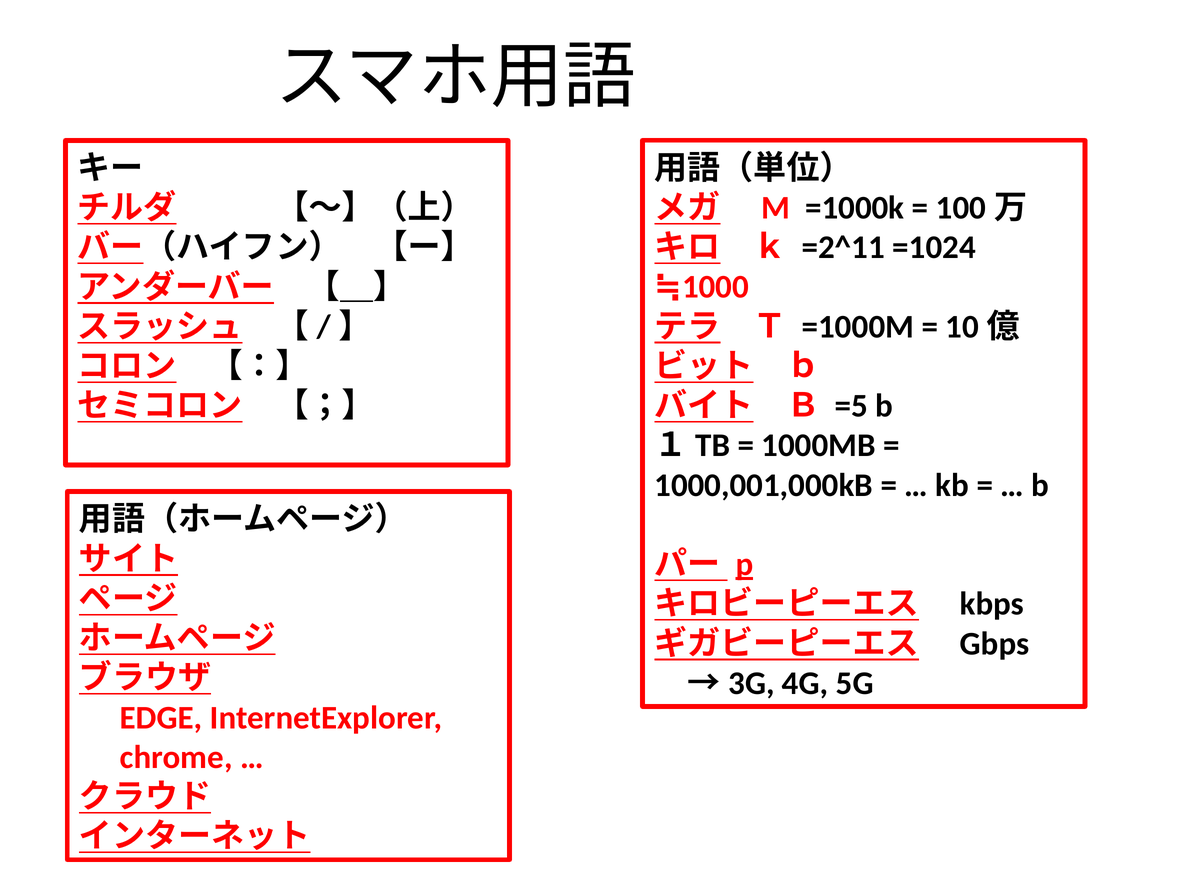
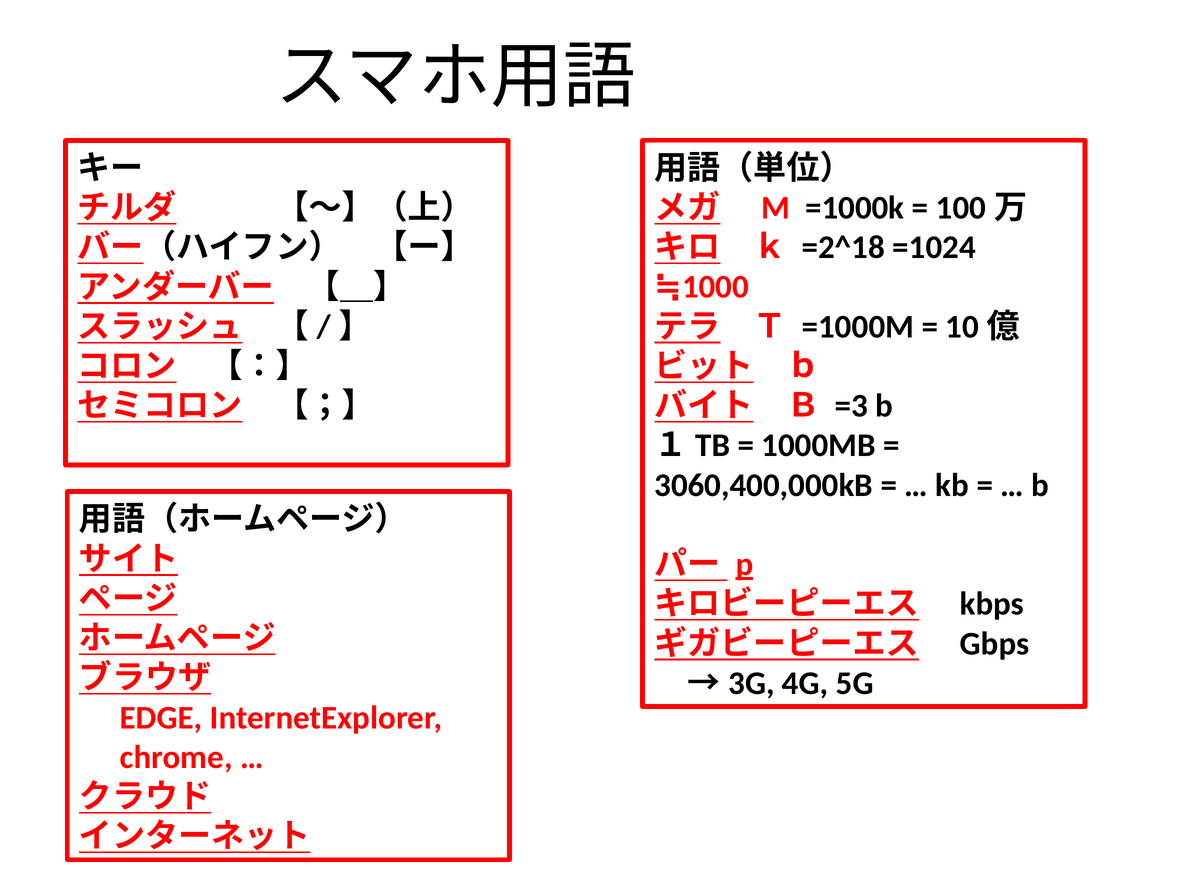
=2^11: =2^11 -> =2^18
=5: =5 -> =3
1000,001,000kB: 1000,001,000kB -> 3060,400,000kB
